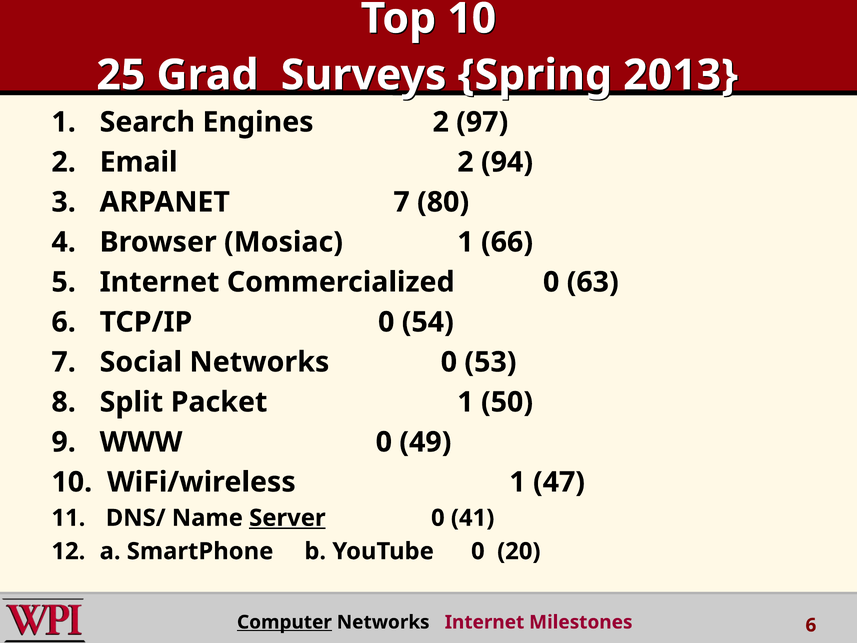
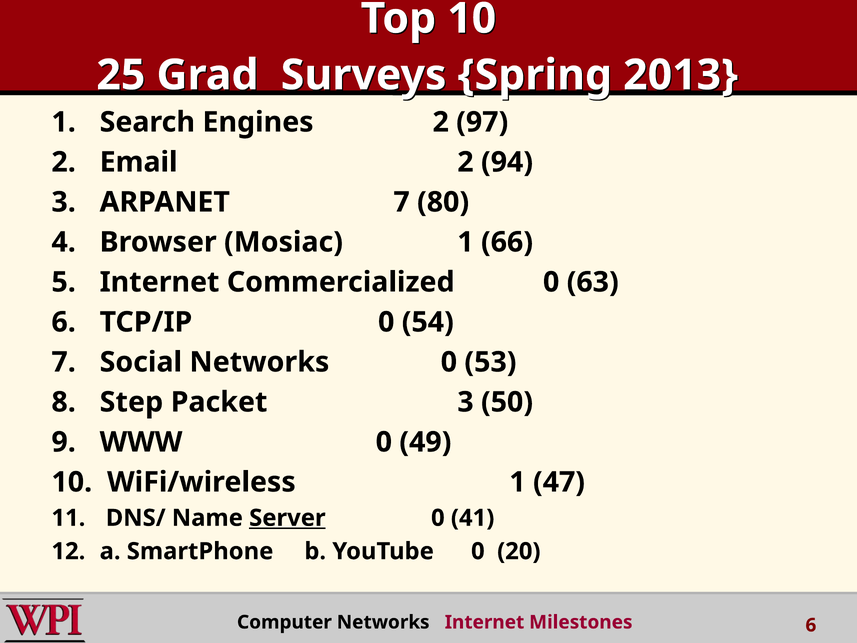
Split: Split -> Step
Packet 1: 1 -> 3
Computer underline: present -> none
